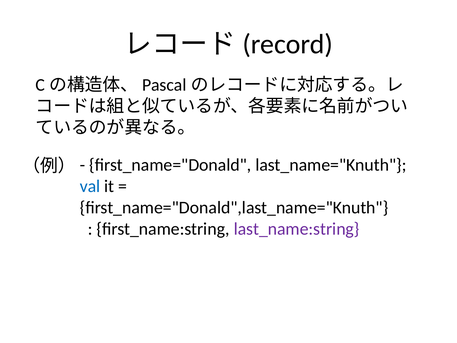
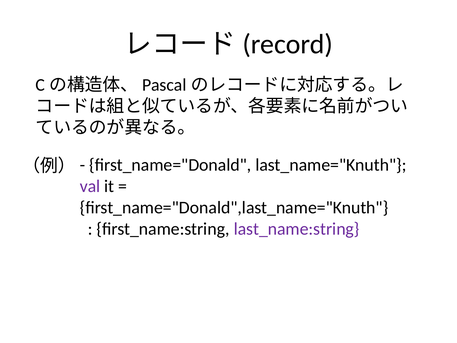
val colour: blue -> purple
